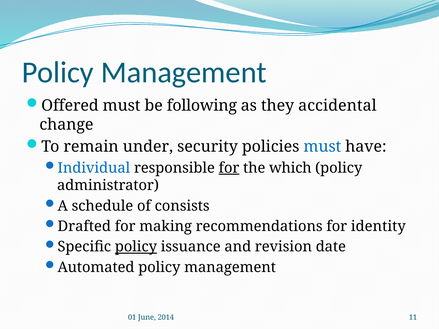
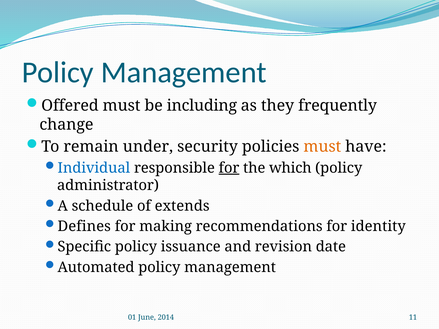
following: following -> including
accidental: accidental -> frequently
must at (322, 147) colour: blue -> orange
consists: consists -> extends
Drafted: Drafted -> Defines
policy at (136, 247) underline: present -> none
